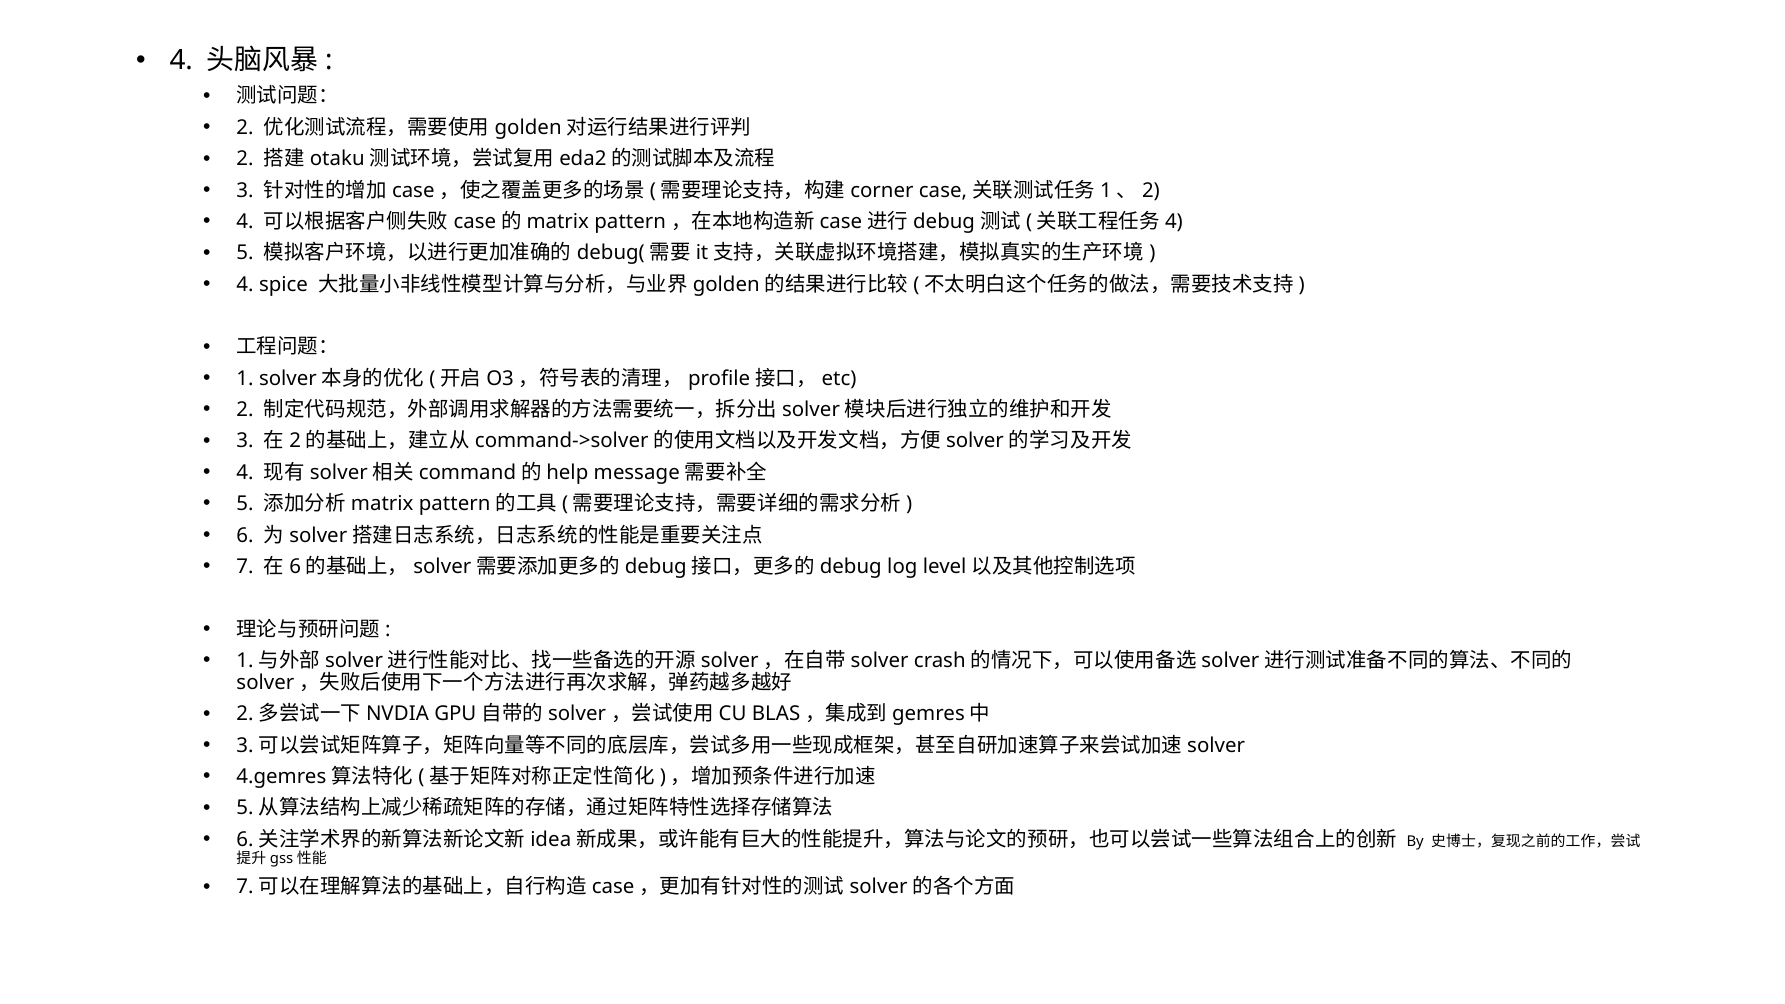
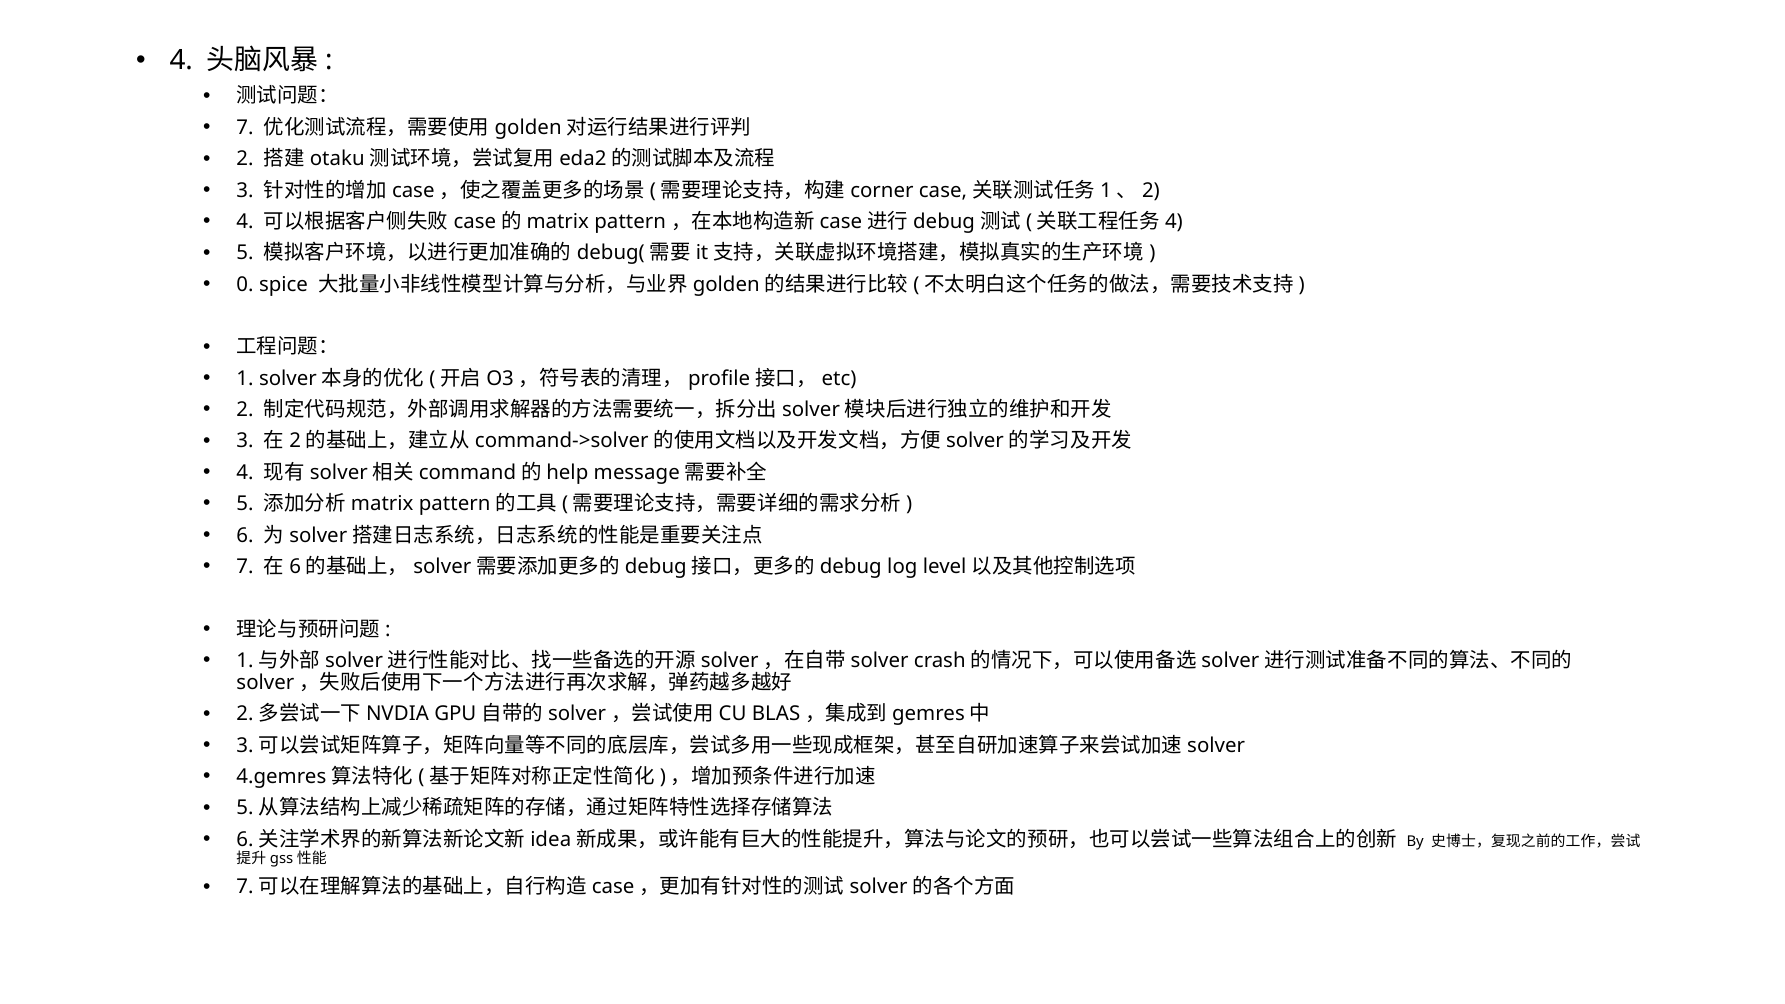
2 at (245, 128): 2 -> 7
4 at (245, 284): 4 -> 0
